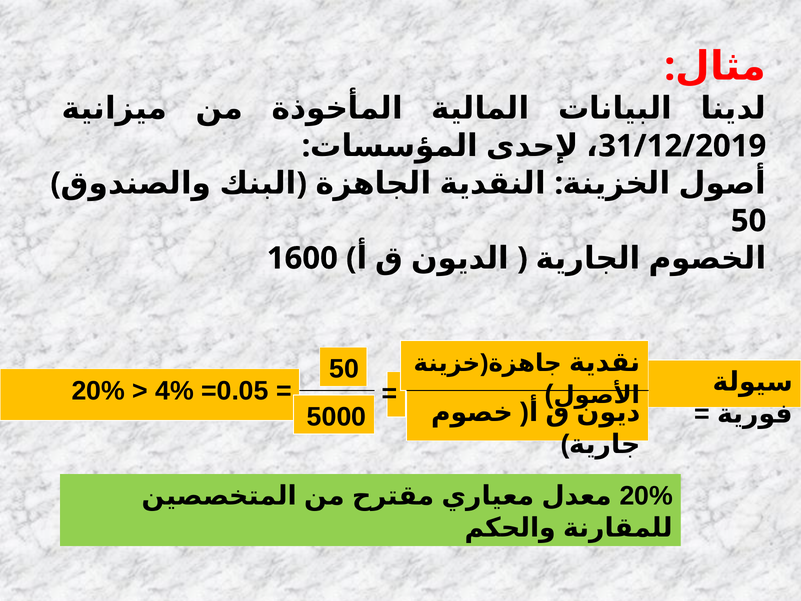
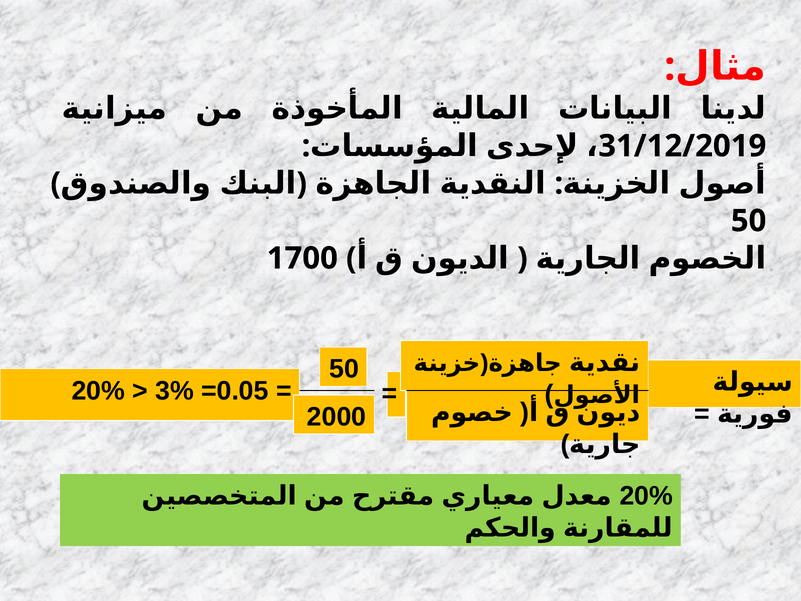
1600: 1600 -> 1700
4%: 4% -> 3%
5000: 5000 -> 2000
